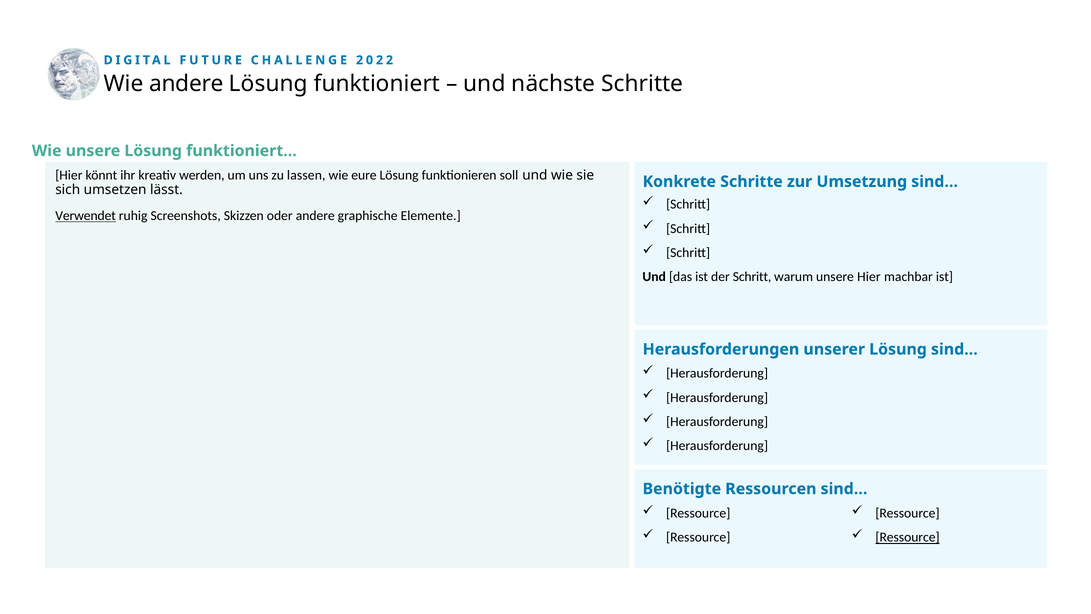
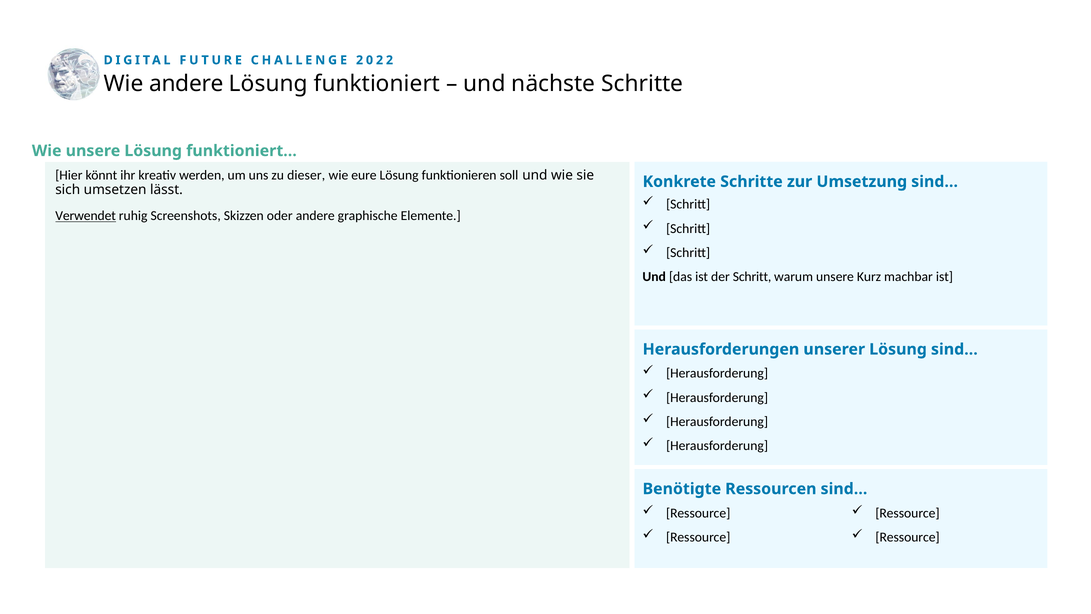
lassen: lassen -> dieser
unsere Hier: Hier -> Kurz
Ressource at (908, 537) underline: present -> none
